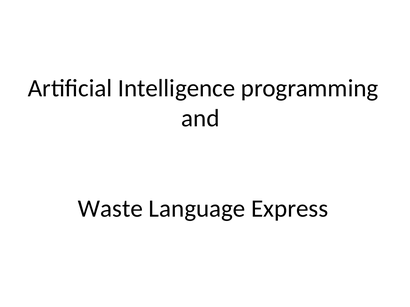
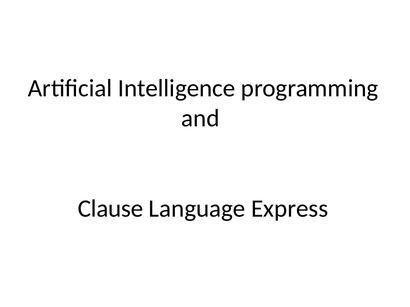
Waste: Waste -> Clause
